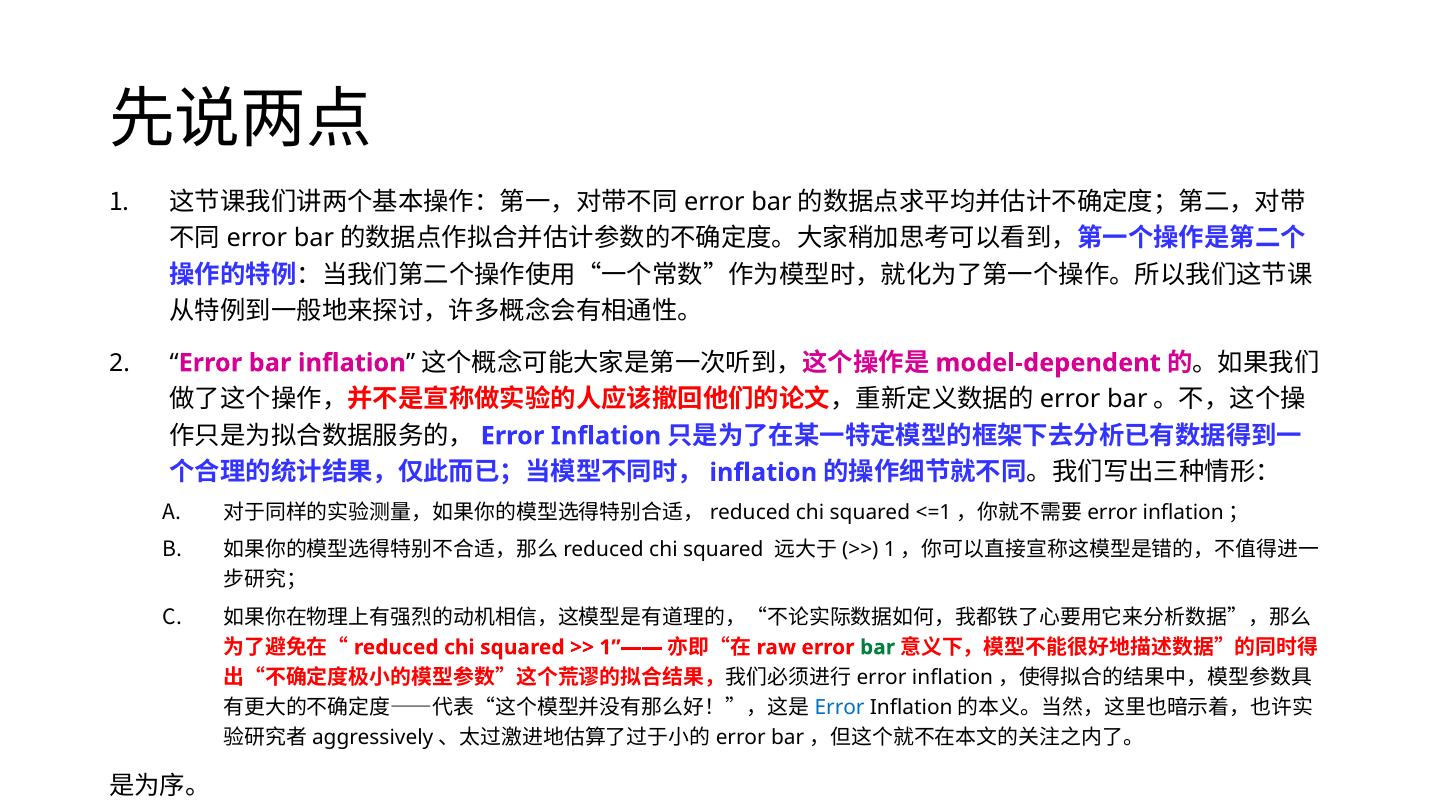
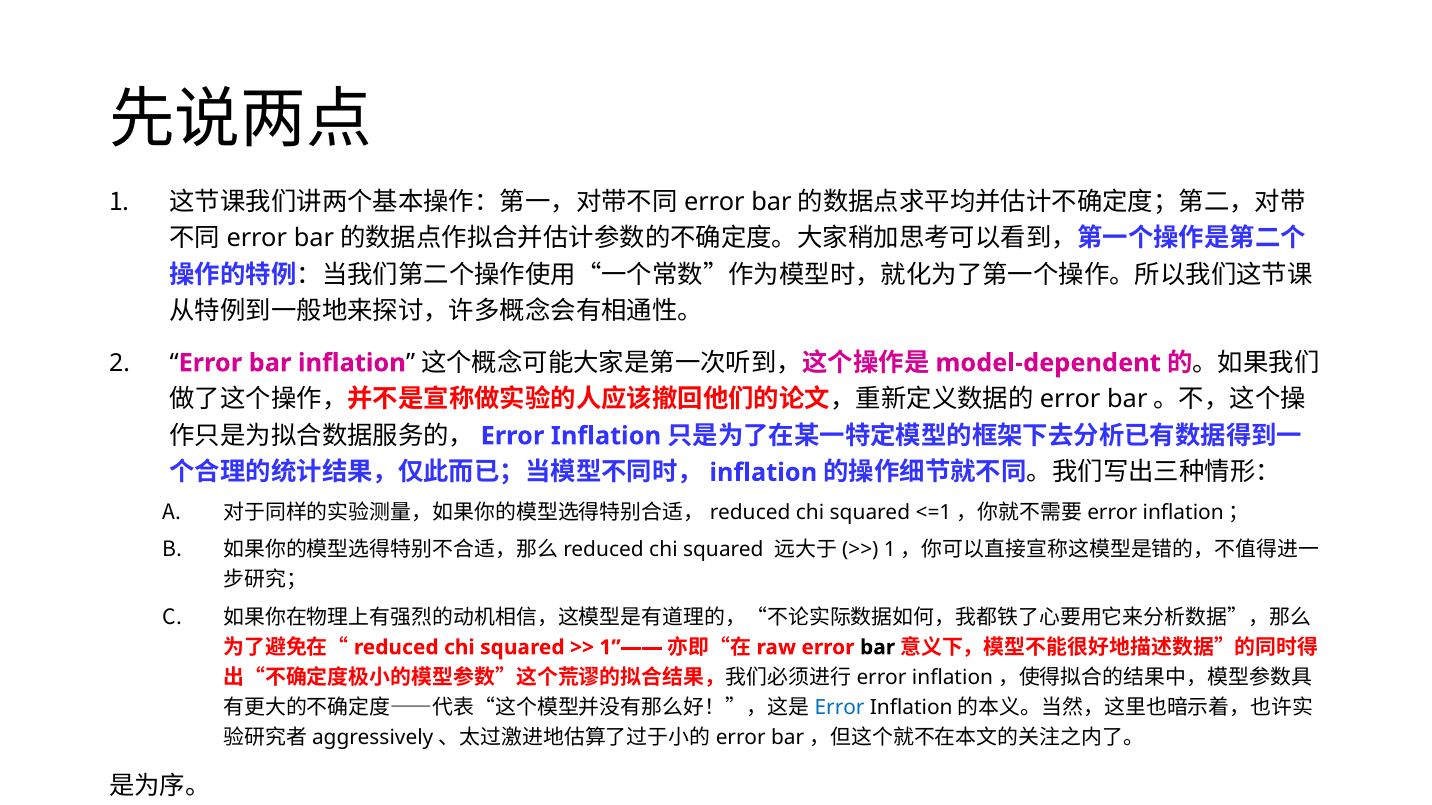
bar at (878, 648) colour: green -> black
